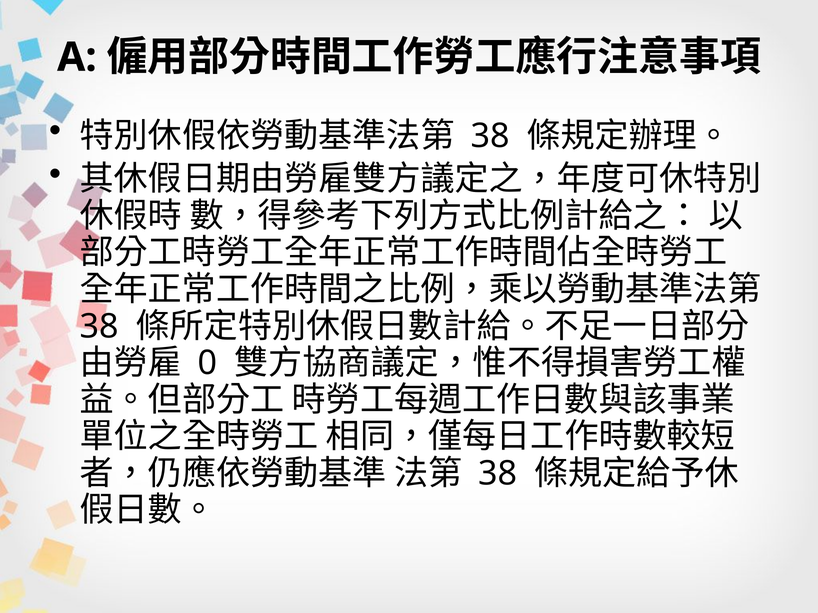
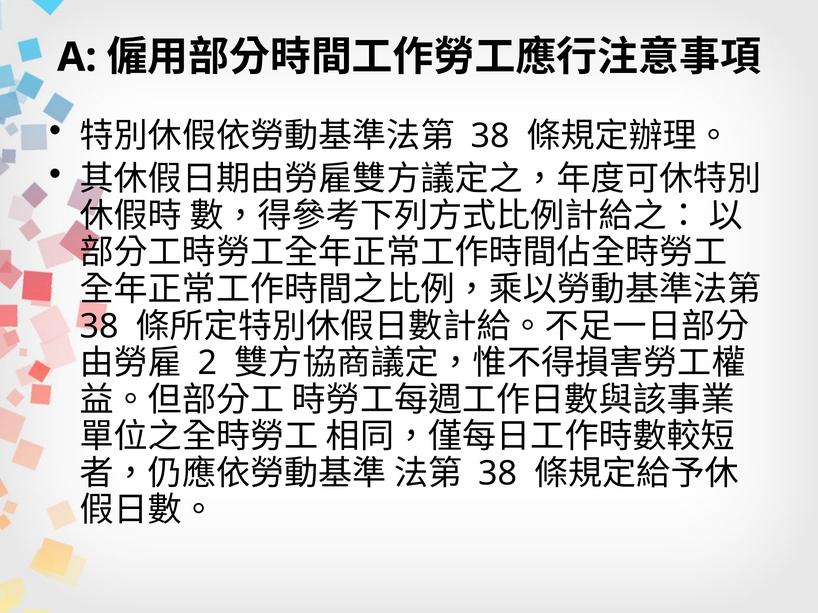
0: 0 -> 2
